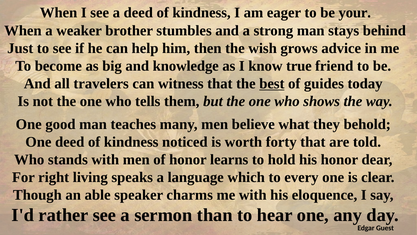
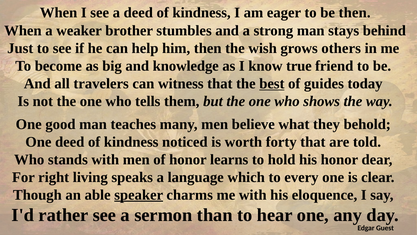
be your: your -> then
advice: advice -> others
speaker underline: none -> present
